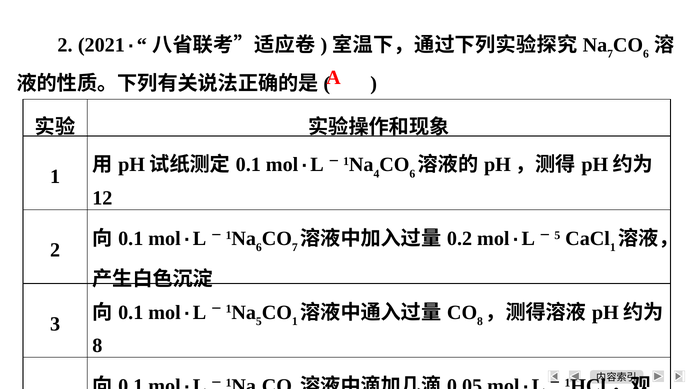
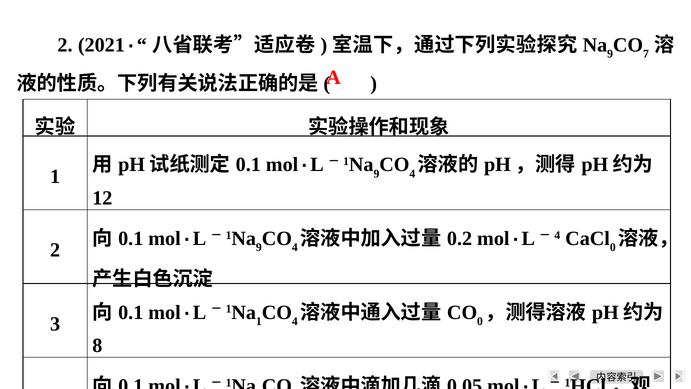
7 at (610, 54): 7 -> 9
6 at (646, 54): 6 -> 7
4 at (376, 174): 4 -> 9
6 at (412, 174): 6 -> 4
6 at (259, 247): 6 -> 9
7 at (295, 247): 7 -> 4
5 at (557, 235): 5 -> 4
1 at (613, 247): 1 -> 0
5 at (259, 321): 5 -> 1
1 at (295, 321): 1 -> 4
8 at (480, 321): 8 -> 0
